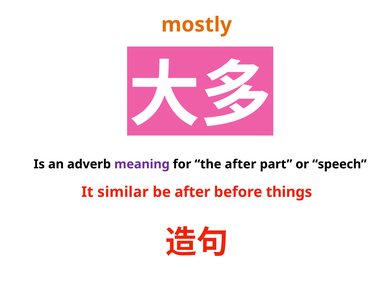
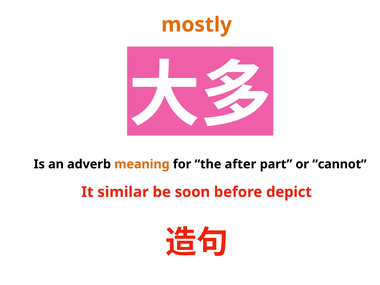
meaning colour: purple -> orange
speech: speech -> cannot
be after: after -> soon
things: things -> depict
